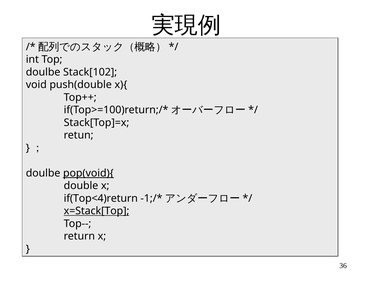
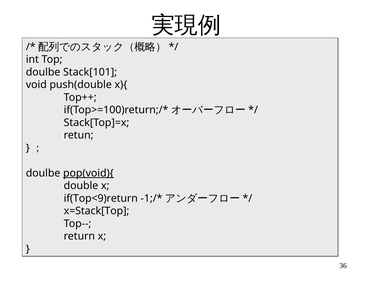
Stack[102: Stack[102 -> Stack[101
if(Top<4)return: if(Top<4)return -> if(Top<9)return
x=Stack[Top underline: present -> none
